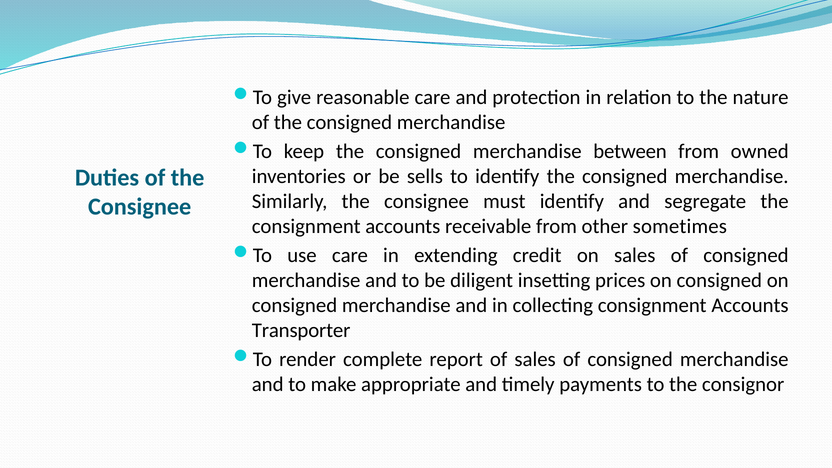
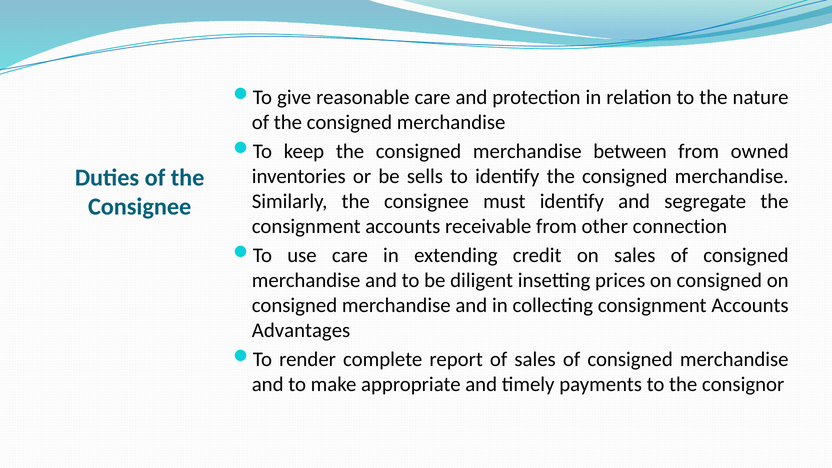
sometimes: sometimes -> connection
Transporter: Transporter -> Advantages
